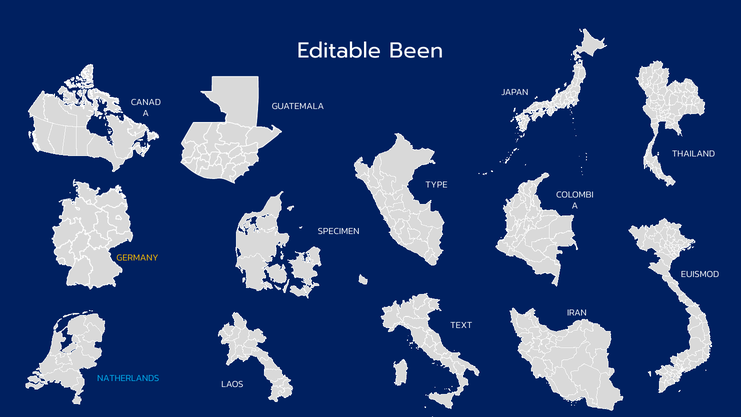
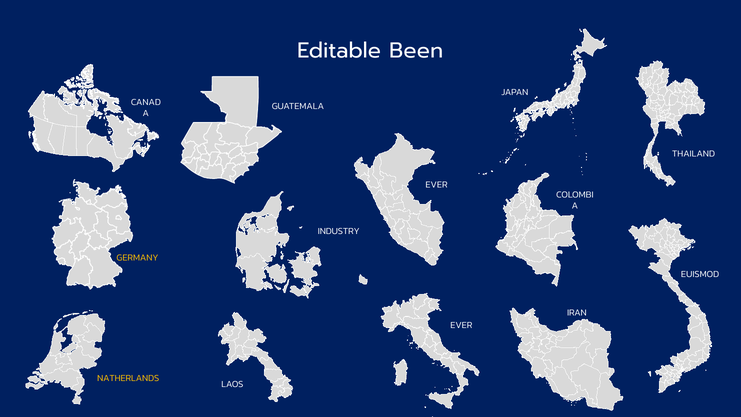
TYPE at (436, 184): TYPE -> EVER
SPECIMEN: SPECIMEN -> INDUSTRY
TEXT at (461, 325): TEXT -> EVER
NATHERLANDS colour: light blue -> yellow
